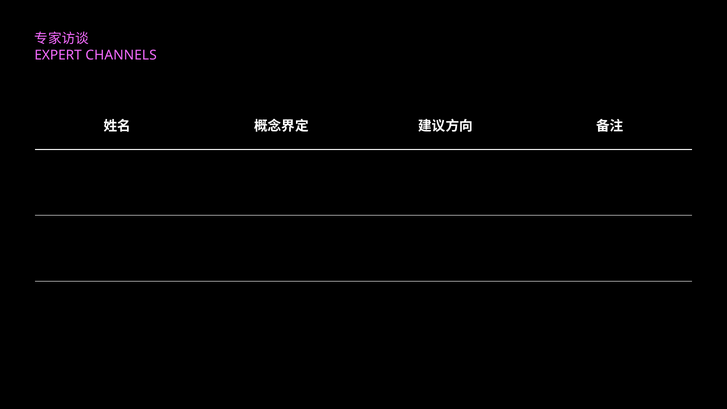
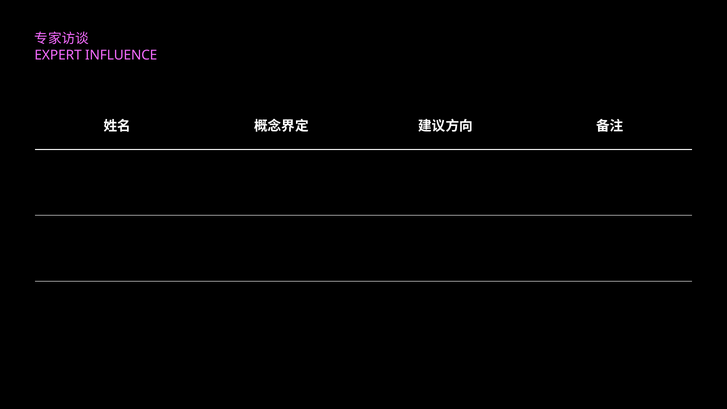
CHANNELS: CHANNELS -> INFLUENCE
